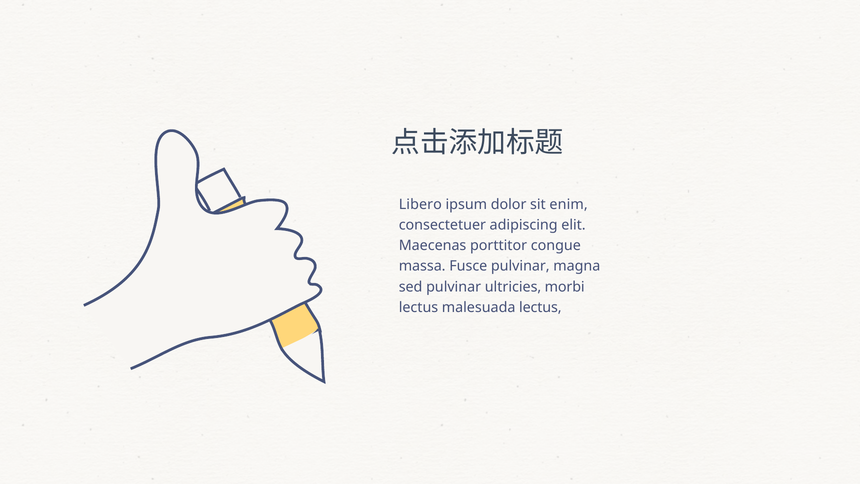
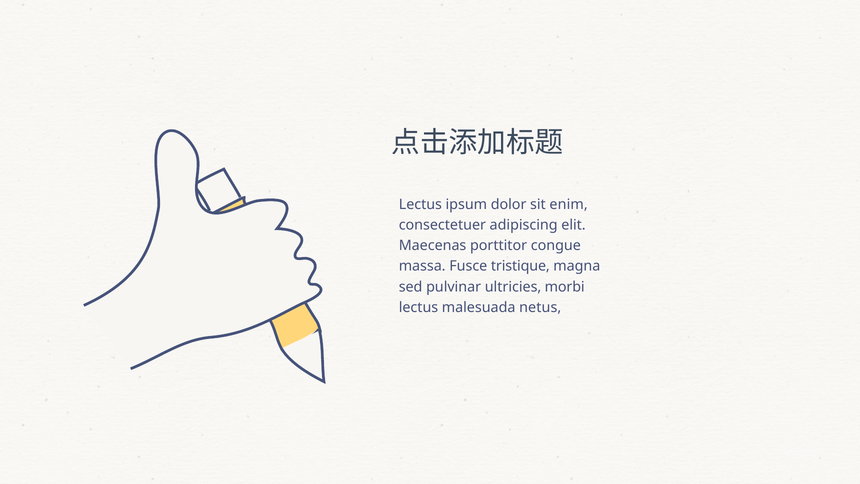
Libero at (420, 204): Libero -> Lectus
Fusce pulvinar: pulvinar -> tristique
malesuada lectus: lectus -> netus
